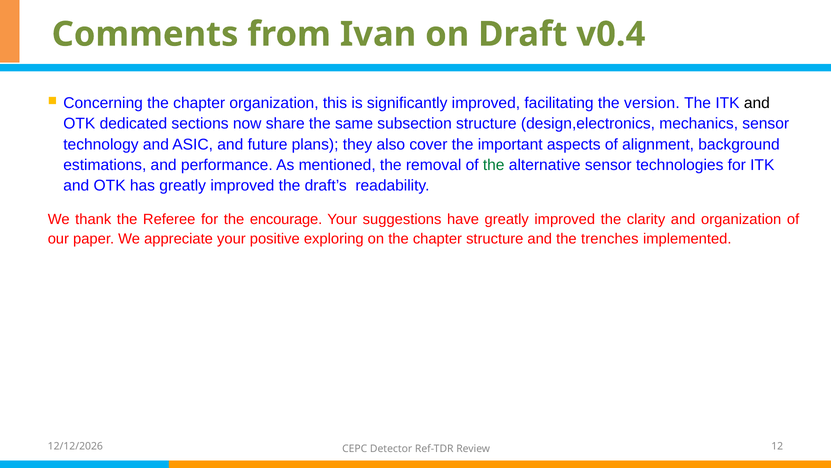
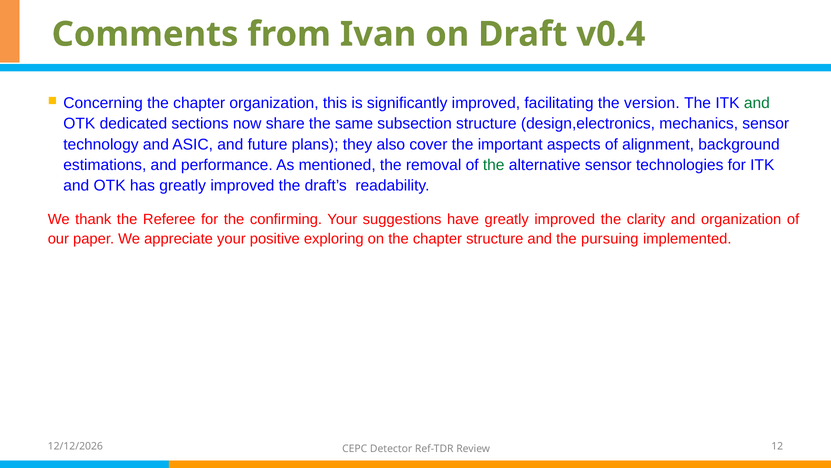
and at (757, 103) colour: black -> green
encourage: encourage -> confirming
trenches: trenches -> pursuing
